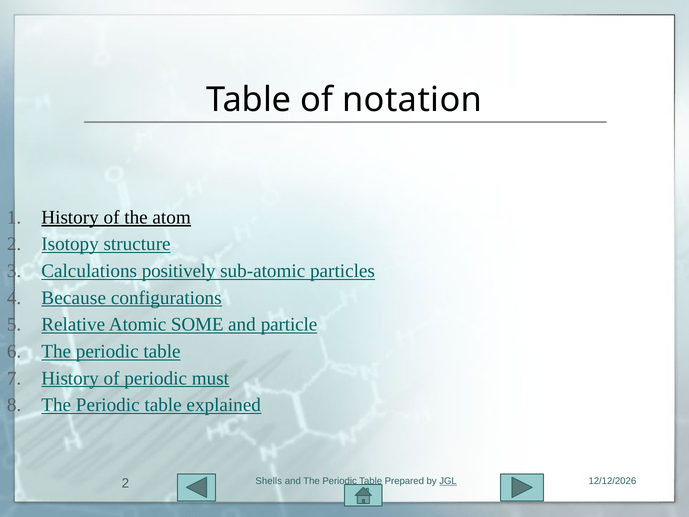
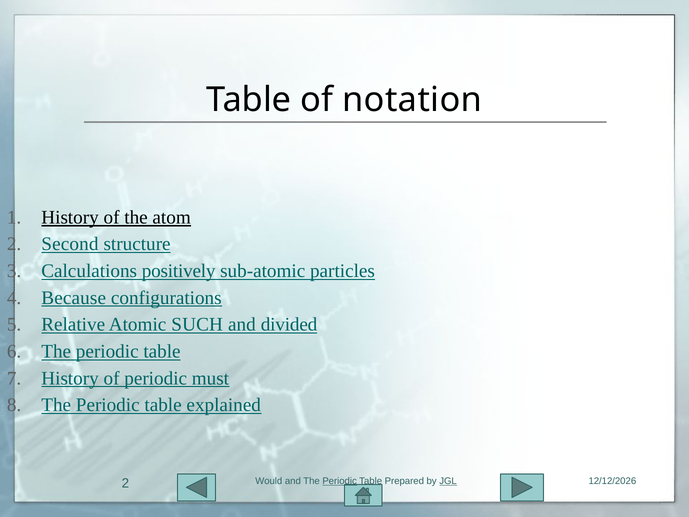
Isotopy: Isotopy -> Second
SOME: SOME -> SUCH
particle: particle -> divided
Shells: Shells -> Would
Periodic at (340, 481) underline: none -> present
